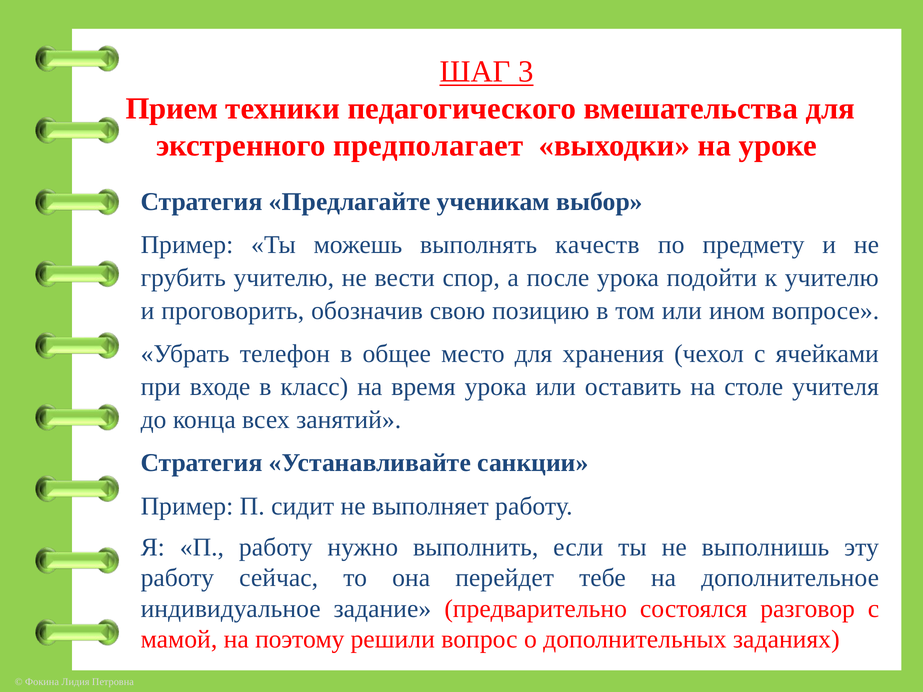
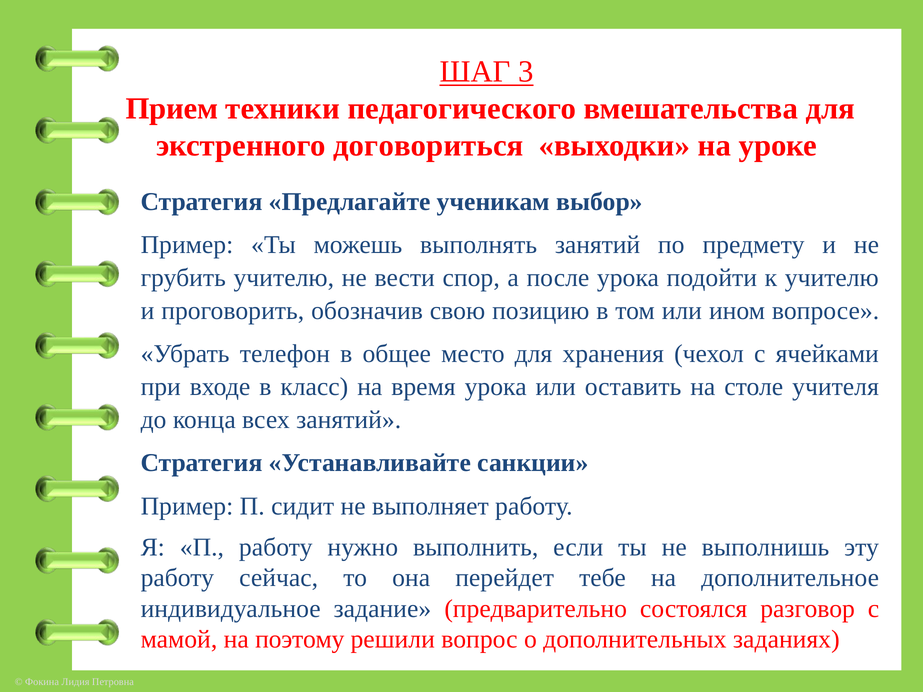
предполагает: предполагает -> договориться
выполнять качеств: качеств -> занятий
